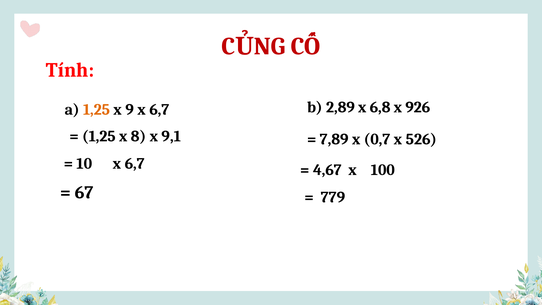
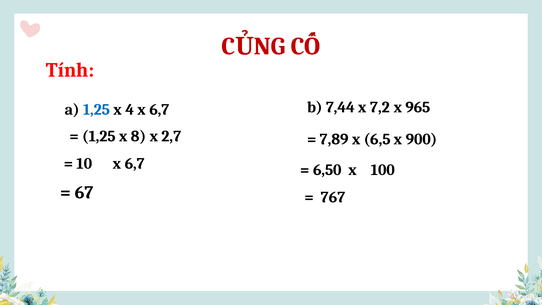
1,25 at (97, 109) colour: orange -> blue
9: 9 -> 4
2,89: 2,89 -> 7,44
6,8: 6,8 -> 7,2
926: 926 -> 965
9,1: 9,1 -> 2,7
0,7: 0,7 -> 6,5
526: 526 -> 900
4,67: 4,67 -> 6,50
779: 779 -> 767
